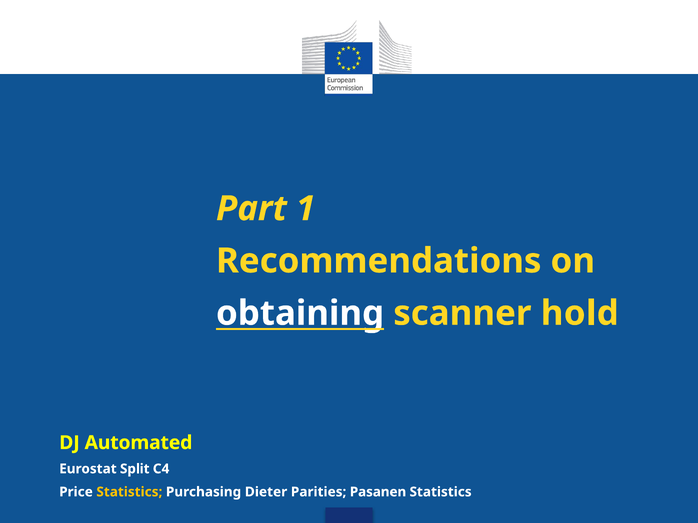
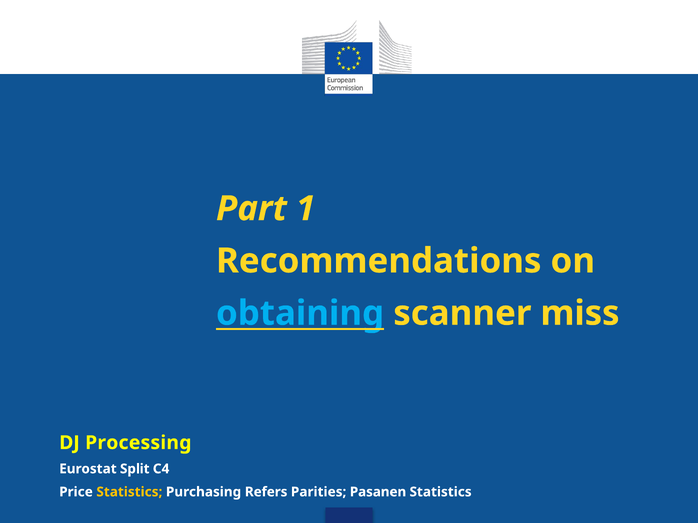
obtaining colour: white -> light blue
hold: hold -> miss
Automated: Automated -> Processing
Dieter: Dieter -> Refers
